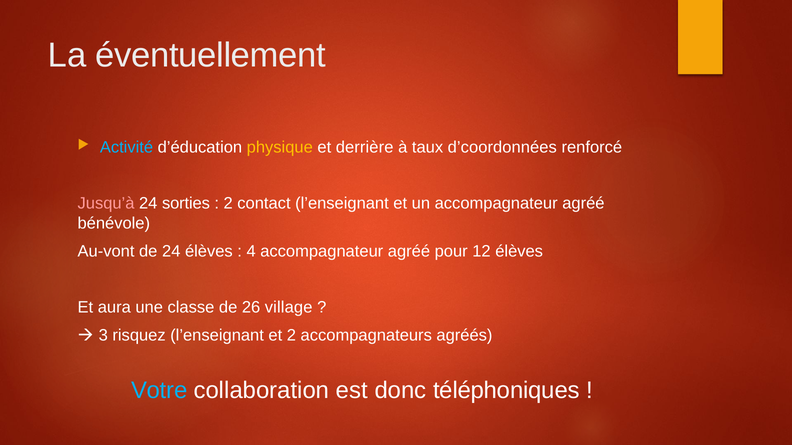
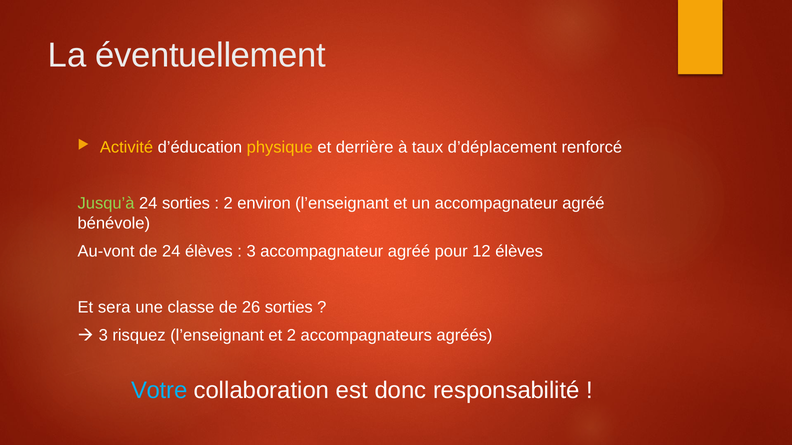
Activité colour: light blue -> yellow
d’coordonnées: d’coordonnées -> d’déplacement
Jusqu’à colour: pink -> light green
contact: contact -> environ
4 at (251, 251): 4 -> 3
aura: aura -> sera
26 village: village -> sorties
téléphoniques: téléphoniques -> responsabilité
